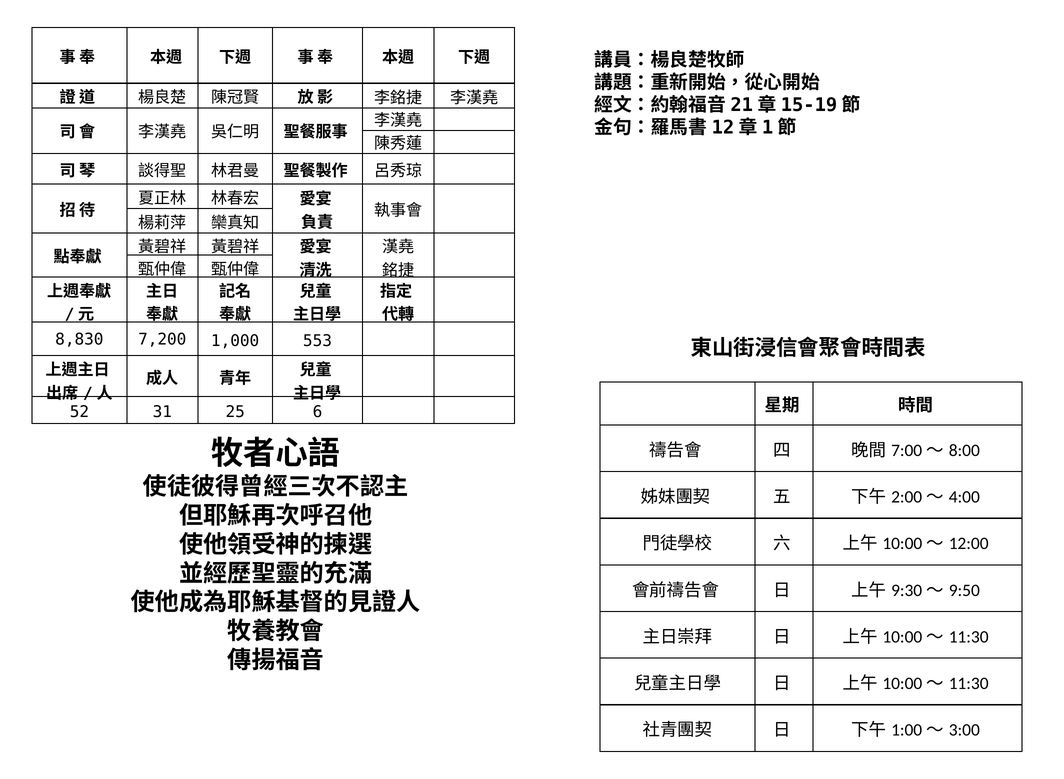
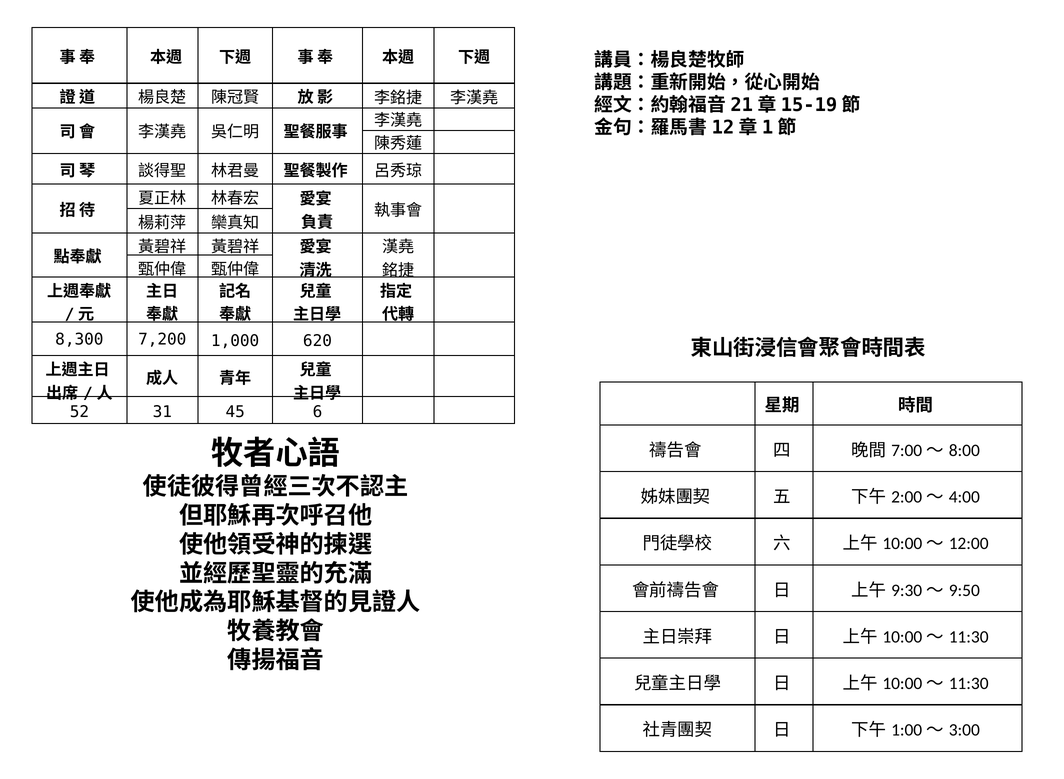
8,830: 8,830 -> 8,300
553: 553 -> 620
25: 25 -> 45
